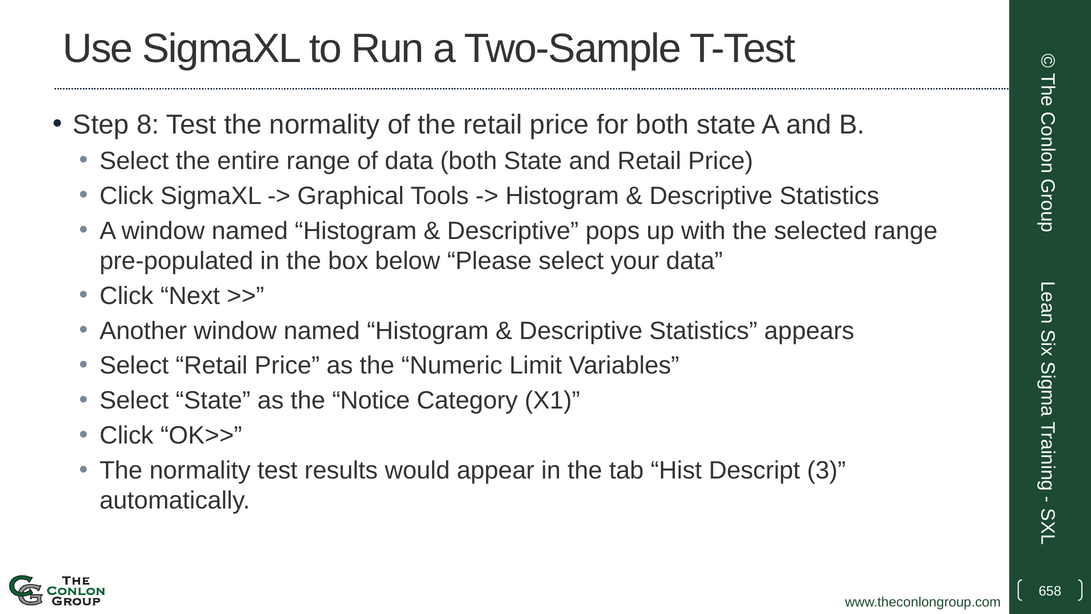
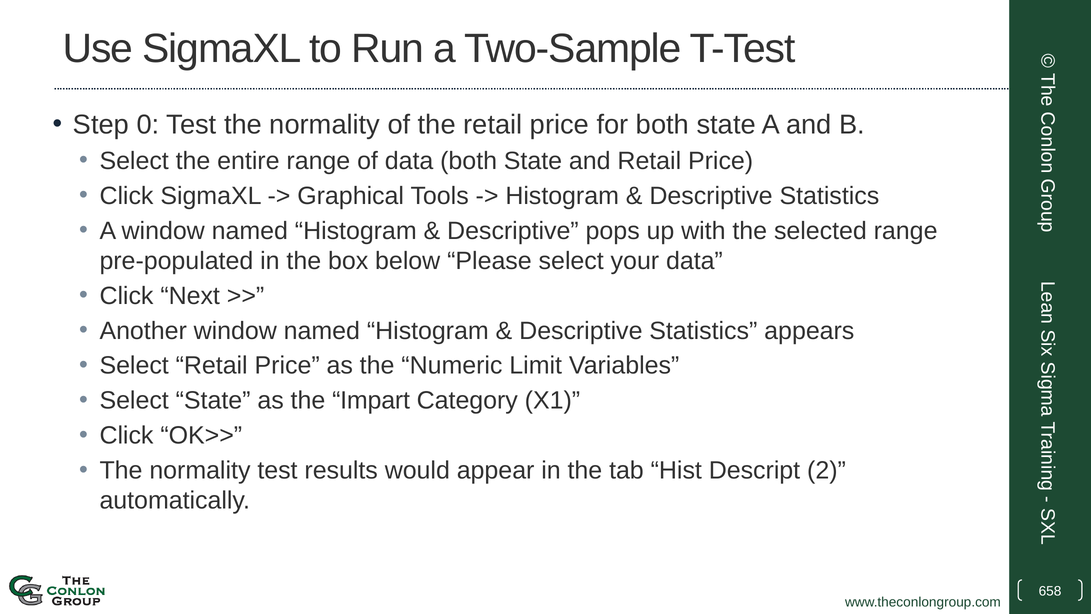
8: 8 -> 0
Notice: Notice -> Impart
3: 3 -> 2
